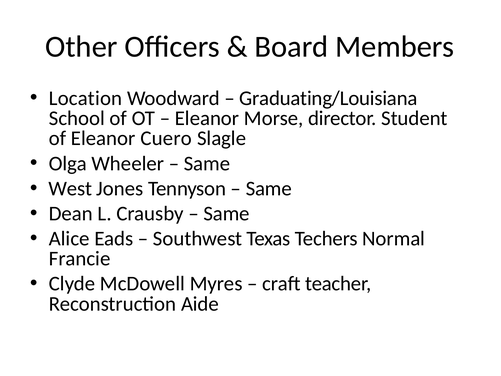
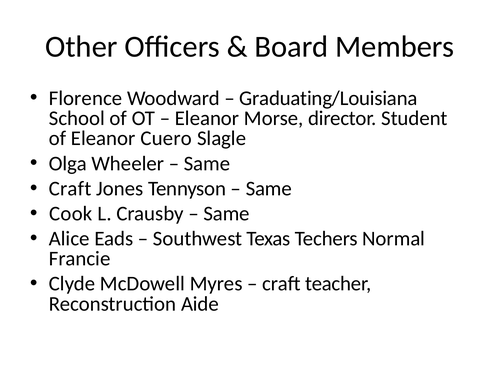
Location: Location -> Florence
West at (70, 189): West -> Craft
Dean: Dean -> Cook
